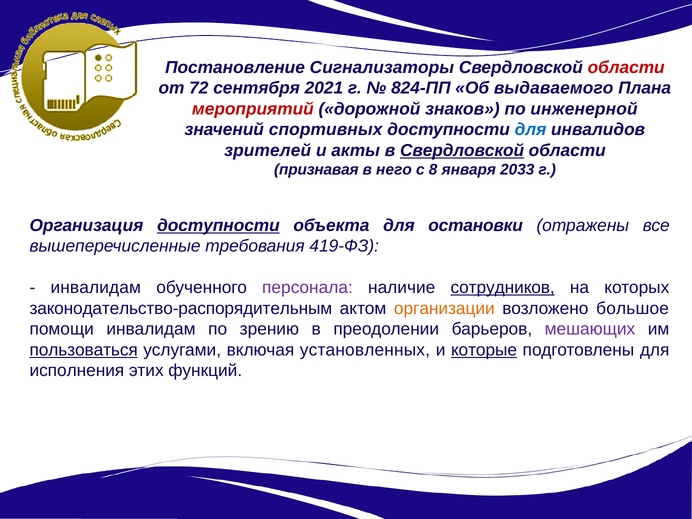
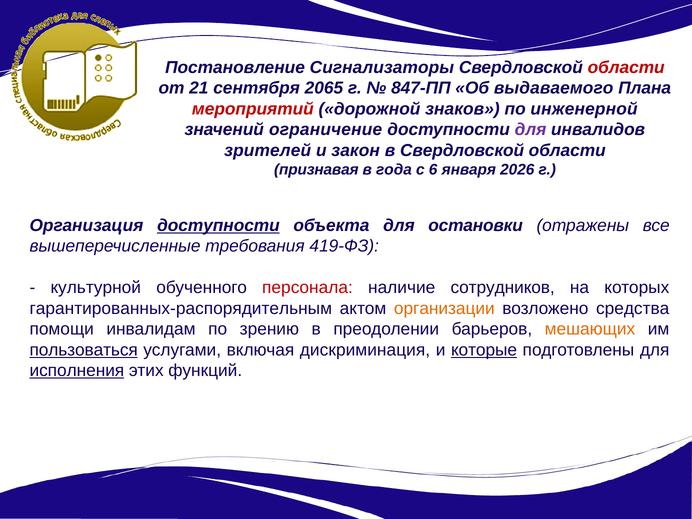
72: 72 -> 21
2021: 2021 -> 2065
824-ПП: 824-ПП -> 847-ПП
спортивных: спортивных -> ограничение
для at (530, 130) colour: blue -> purple
акты: акты -> закон
Свердловской at (462, 150) underline: present -> none
него: него -> года
8: 8 -> 6
2033: 2033 -> 2026
инвалидам at (96, 288): инвалидам -> культурной
персонала colour: purple -> red
сотрудников underline: present -> none
законодательство-распорядительным: законодательство-распорядительным -> гарантированных-распорядительным
большое: большое -> средства
мешающих colour: purple -> orange
установленных: установленных -> дискриминация
исполнения underline: none -> present
